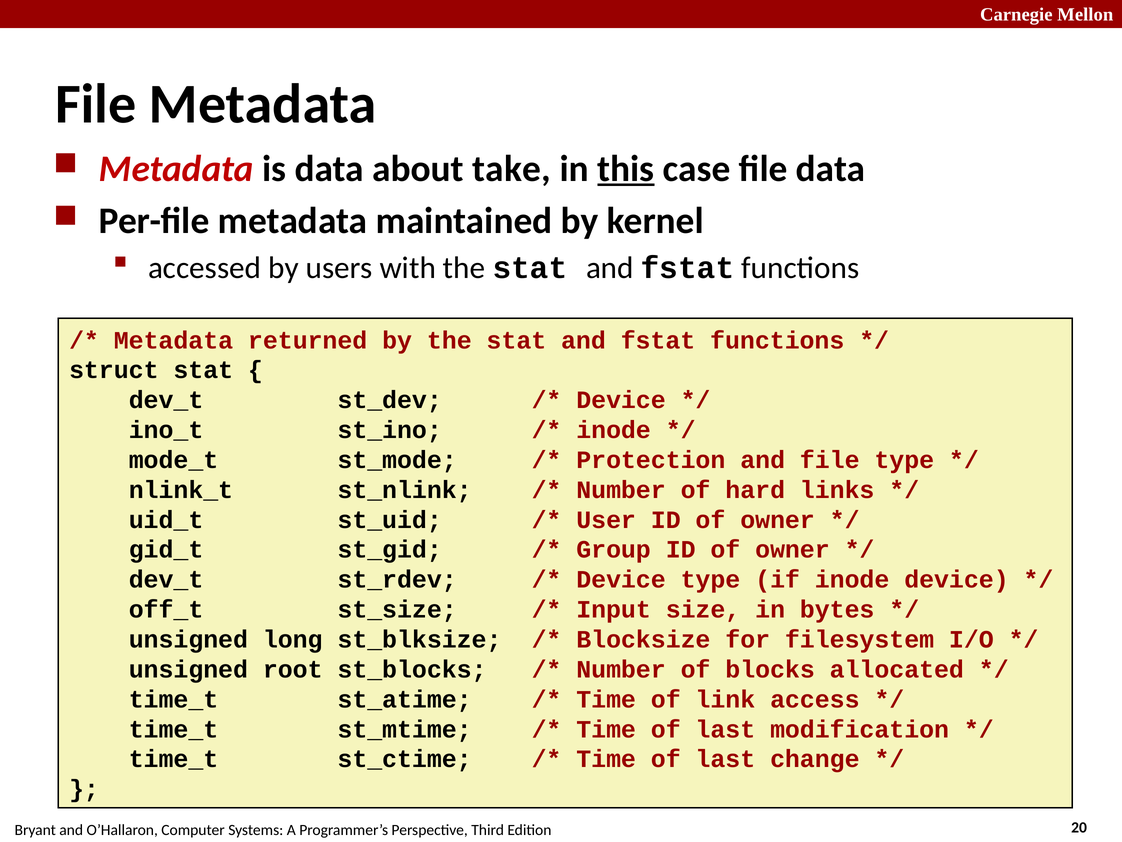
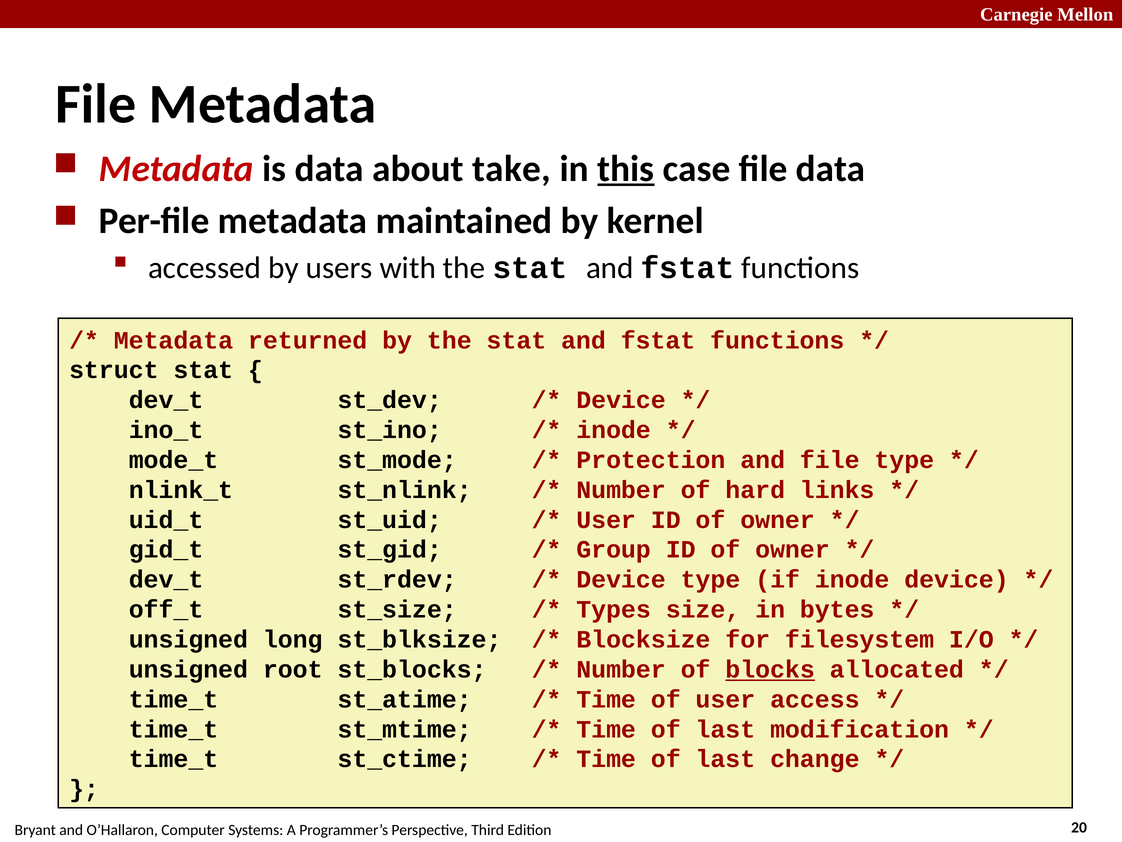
Input: Input -> Types
blocks underline: none -> present
of link: link -> user
